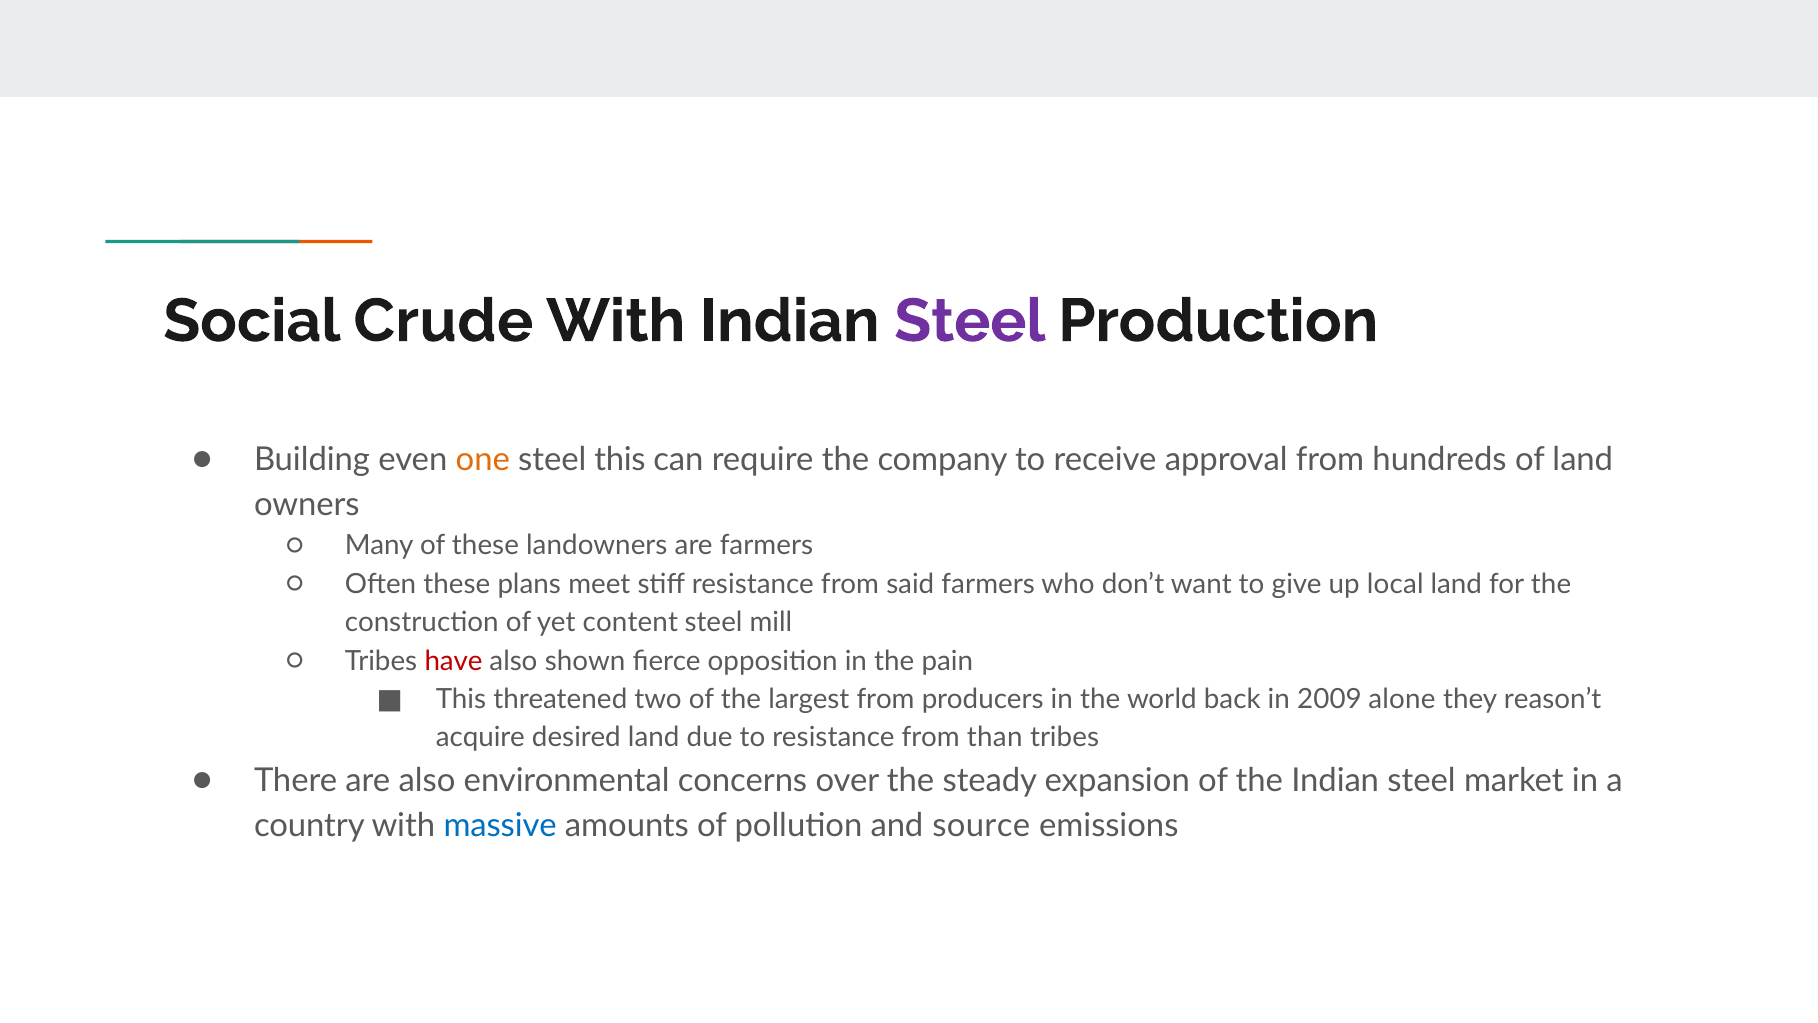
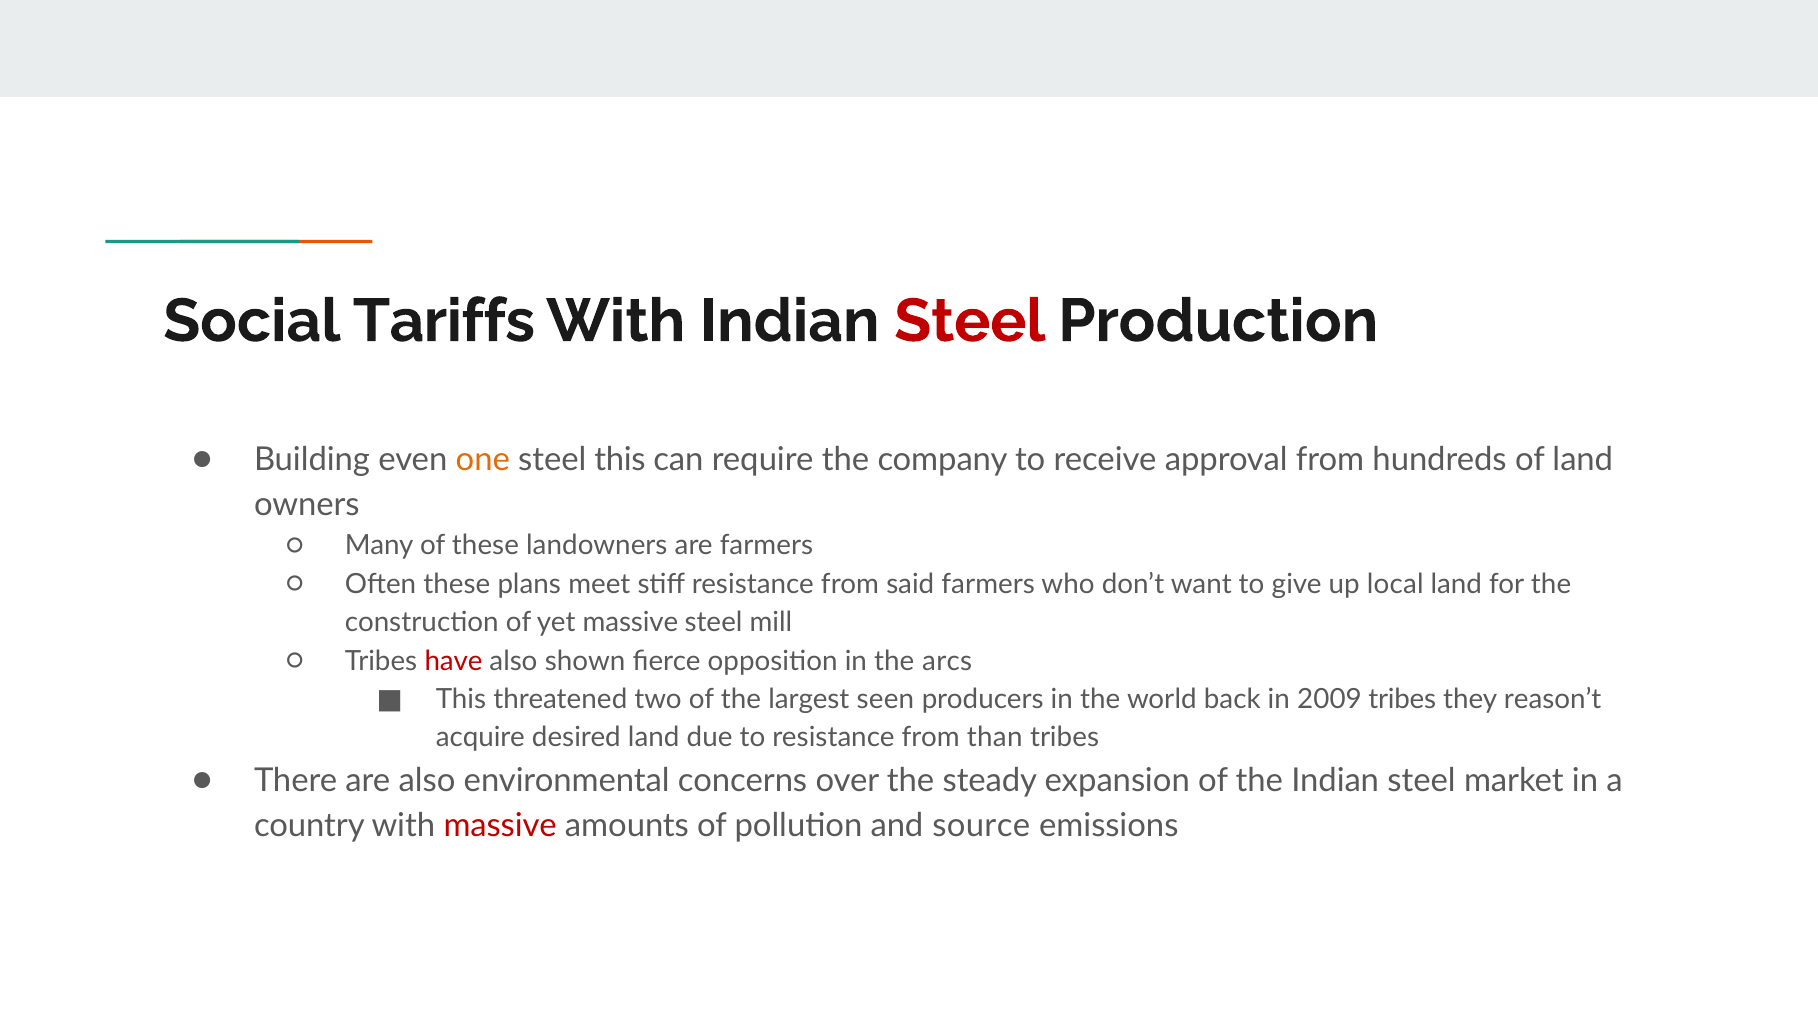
Crude: Crude -> Tariffs
Steel at (970, 321) colour: purple -> red
yet content: content -> massive
pain: pain -> arcs
largest from: from -> seen
2009 alone: alone -> tribes
massive at (500, 825) colour: blue -> red
